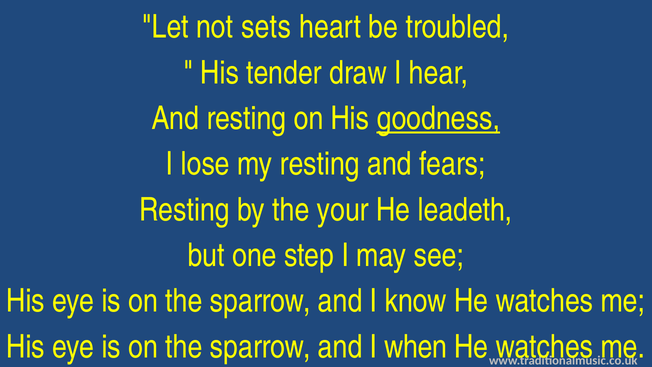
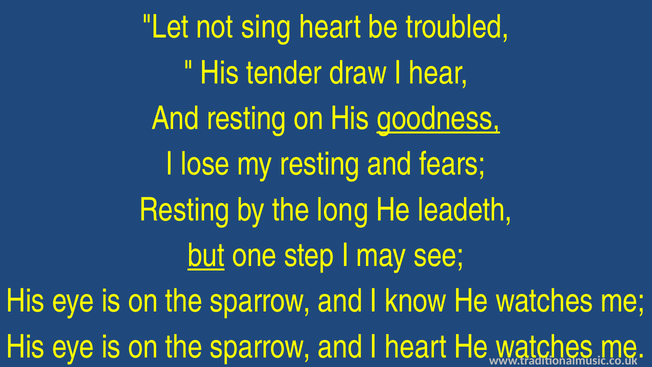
sets: sets -> sing
your: your -> long
but underline: none -> present
I when: when -> heart
